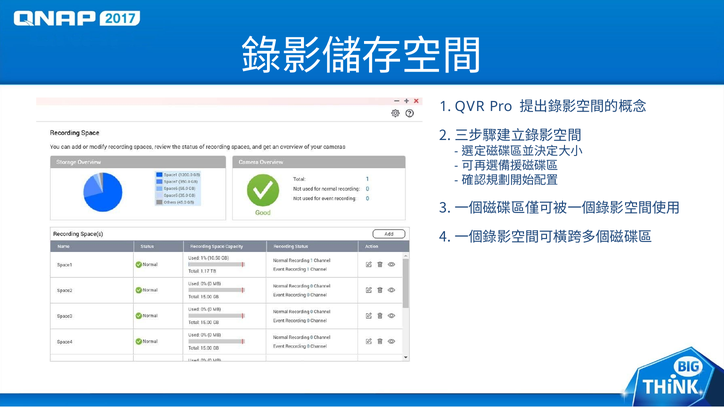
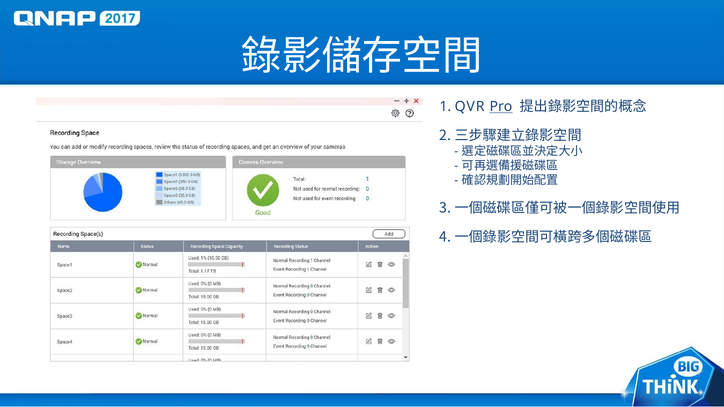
Pro underline: none -> present
